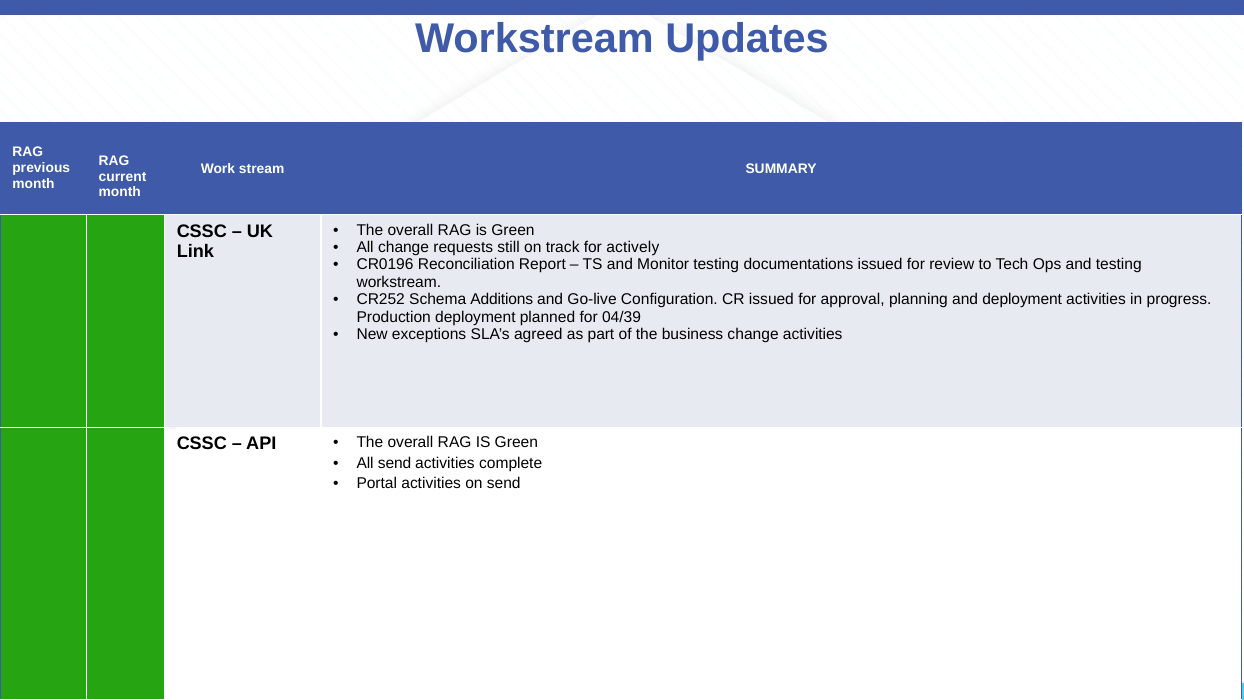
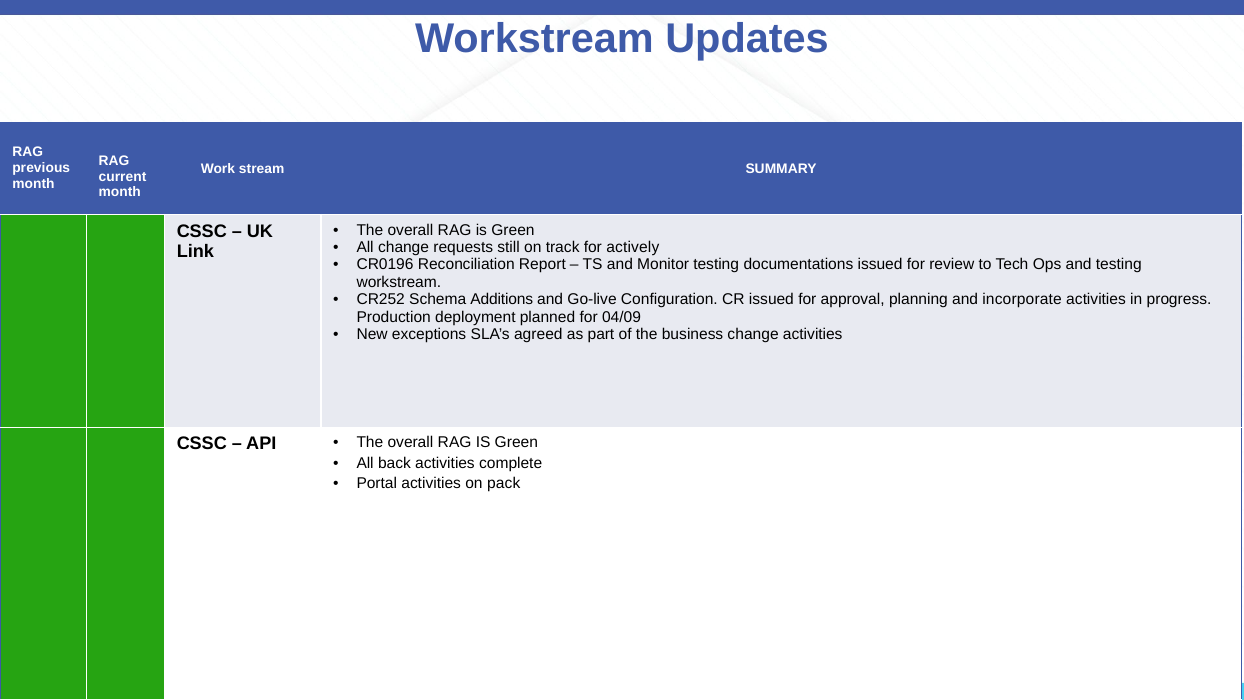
and deployment: deployment -> incorporate
04/39: 04/39 -> 04/09
All send: send -> back
on send: send -> pack
